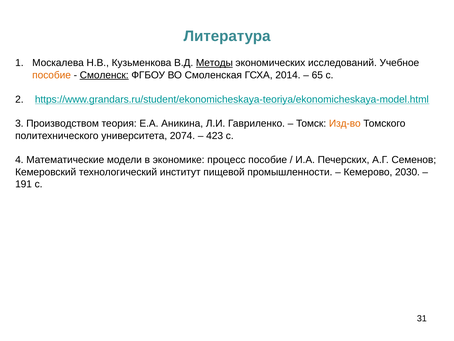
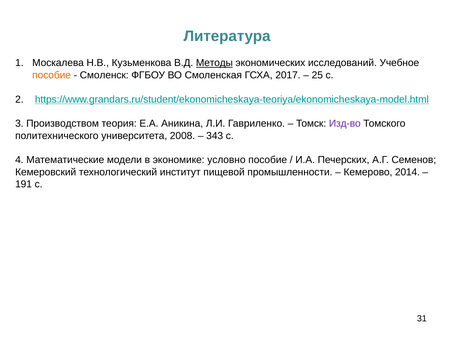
Смоленск underline: present -> none
2014: 2014 -> 2017
65: 65 -> 25
Изд-во colour: orange -> purple
2074: 2074 -> 2008
423: 423 -> 343
процесс: процесс -> условно
2030: 2030 -> 2014
